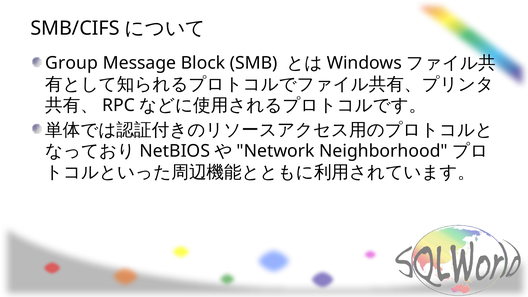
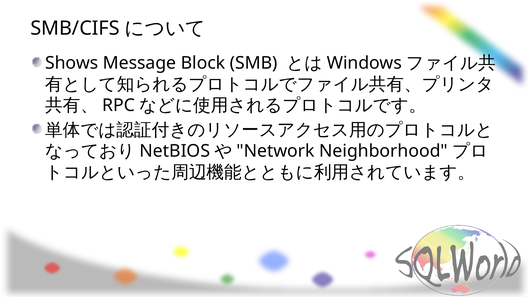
Group: Group -> Shows
